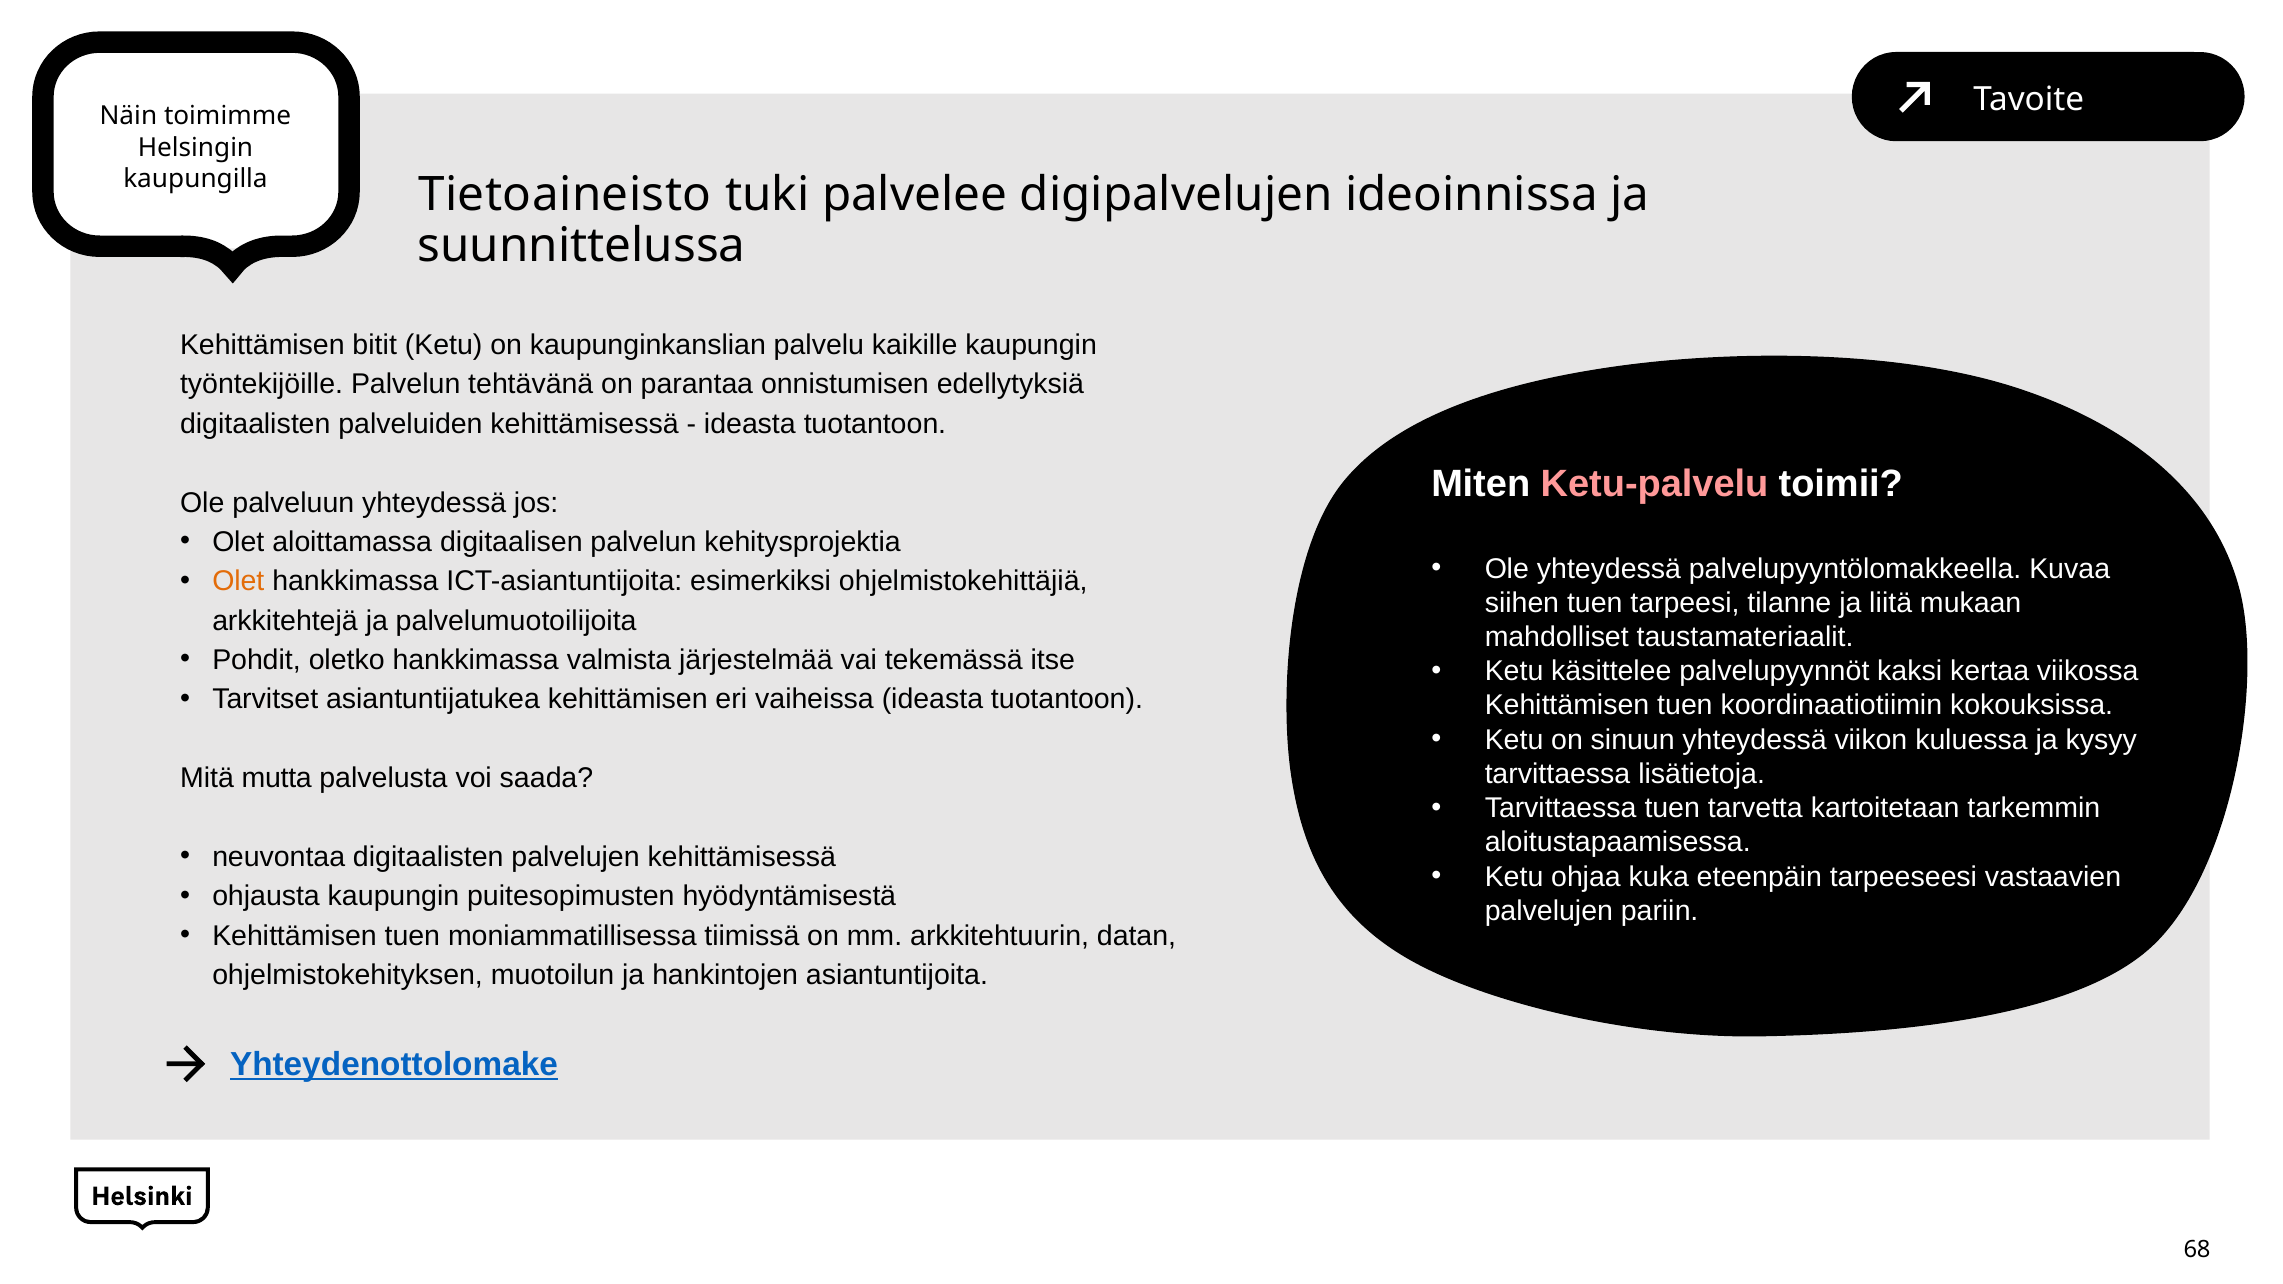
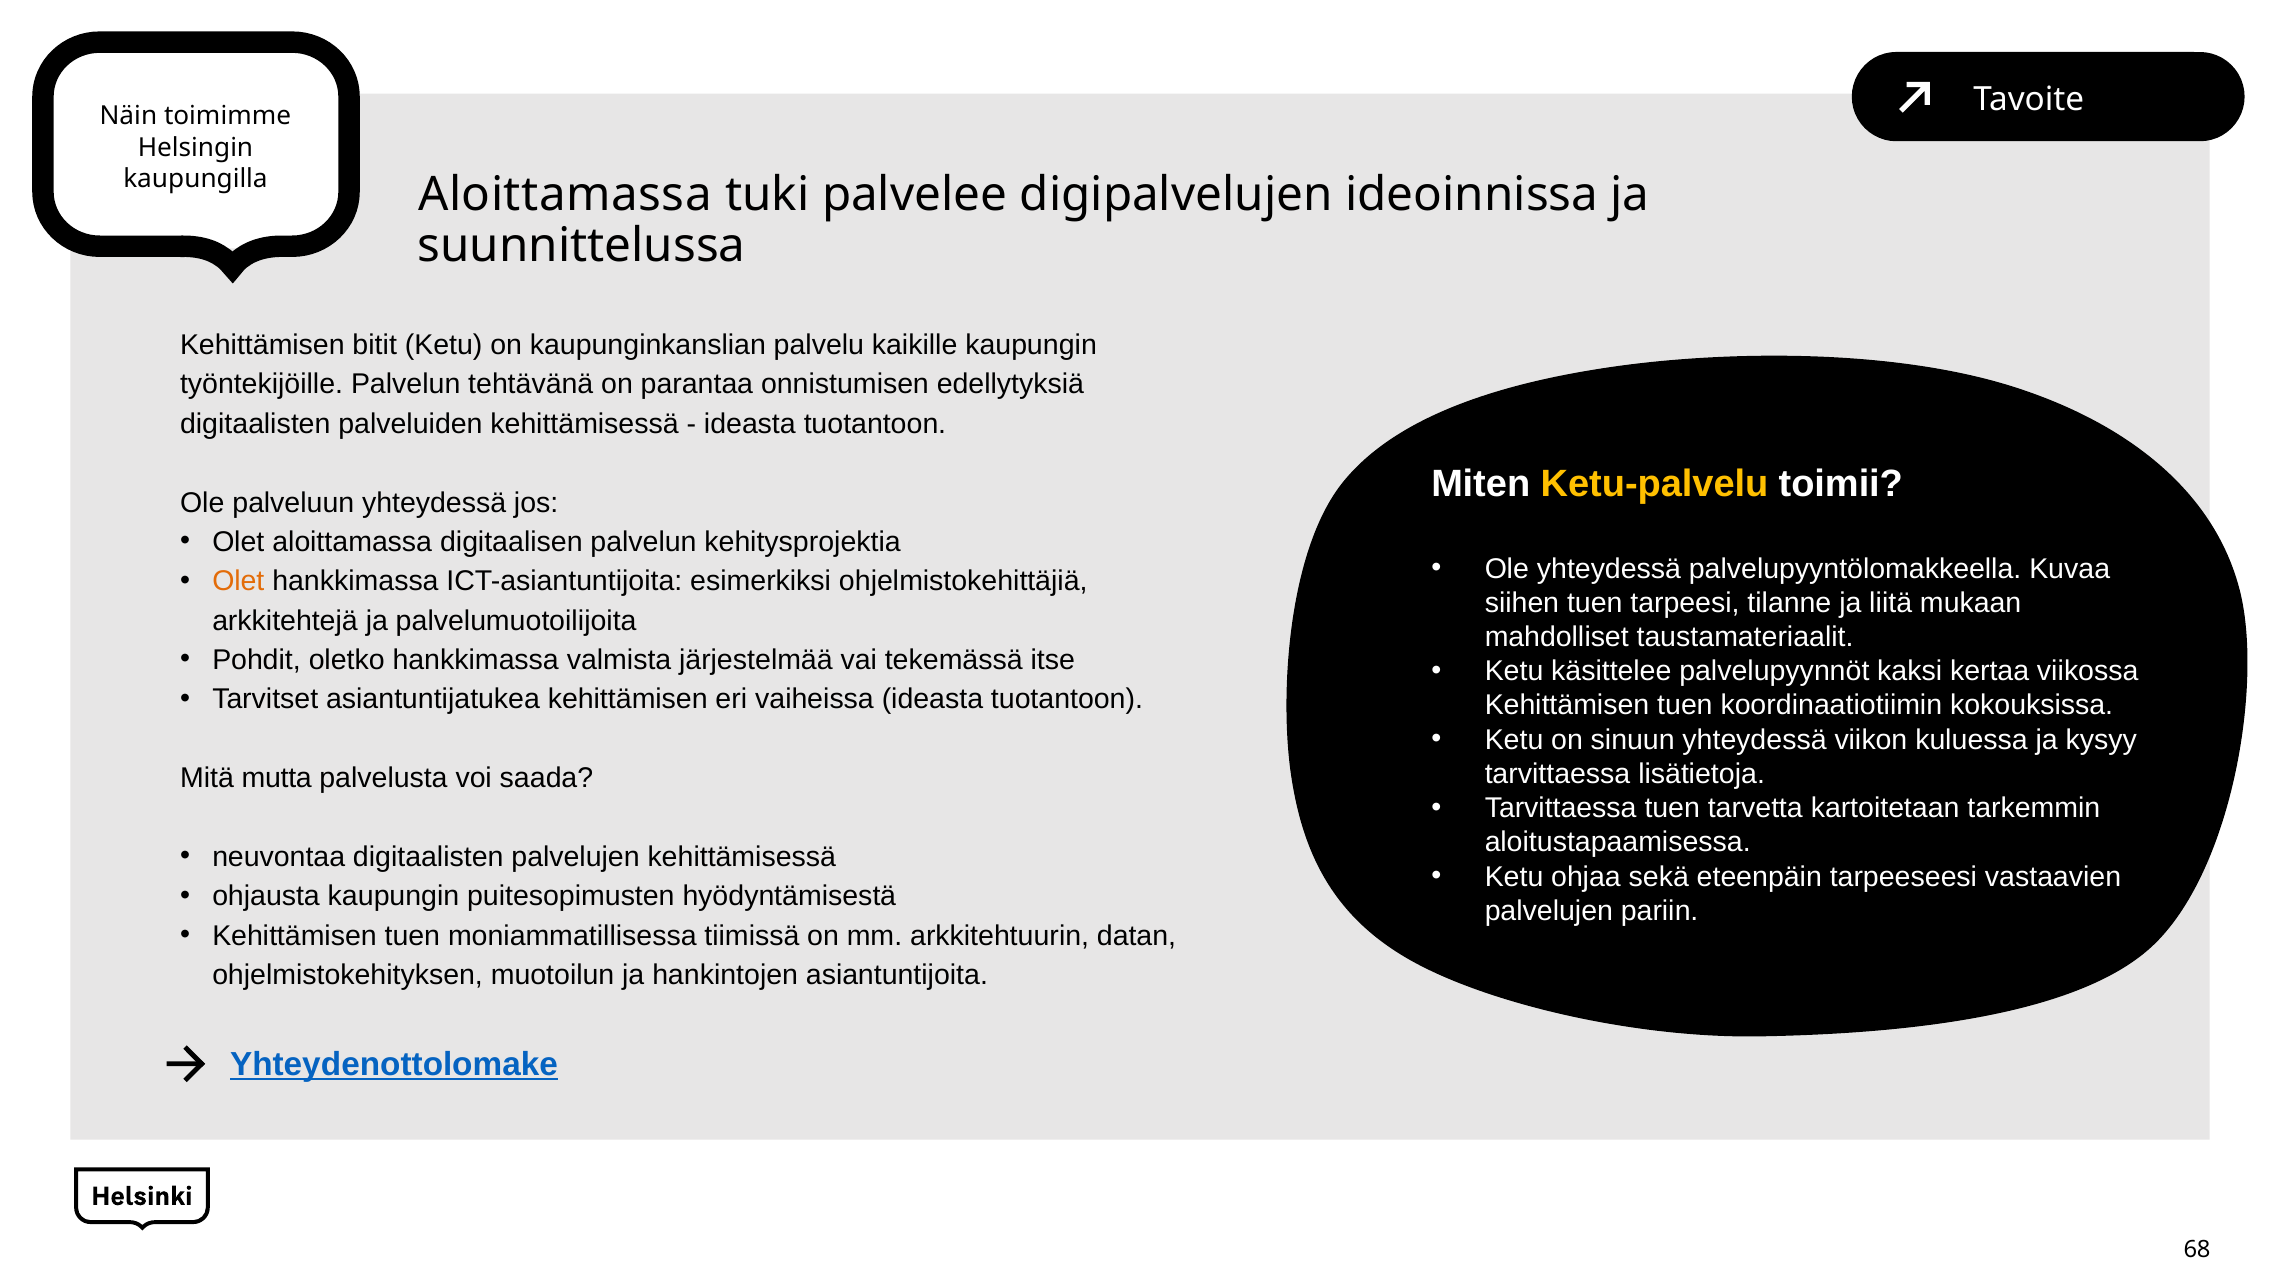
Tietoaineisto at (565, 195): Tietoaineisto -> Aloittamassa
Ketu-palvelu colour: pink -> yellow
kuka: kuka -> sekä
